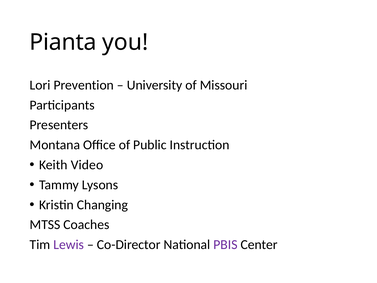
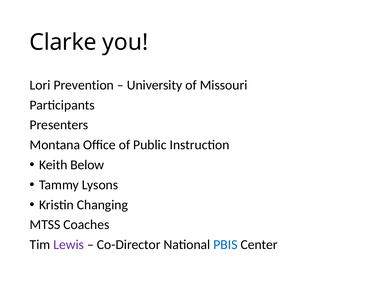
Pianta: Pianta -> Clarke
Video: Video -> Below
PBIS colour: purple -> blue
